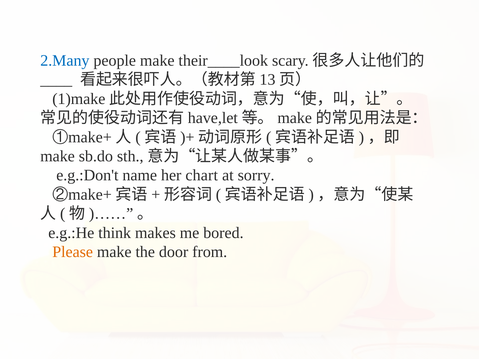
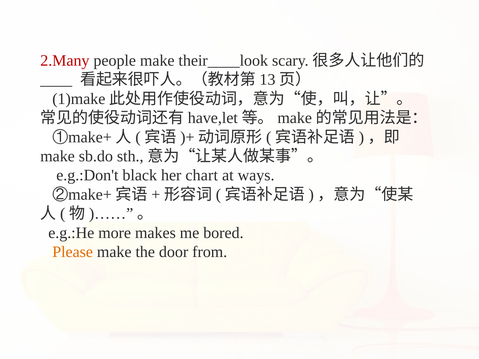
2.Many colour: blue -> red
name: name -> black
sorry: sorry -> ways
think: think -> more
